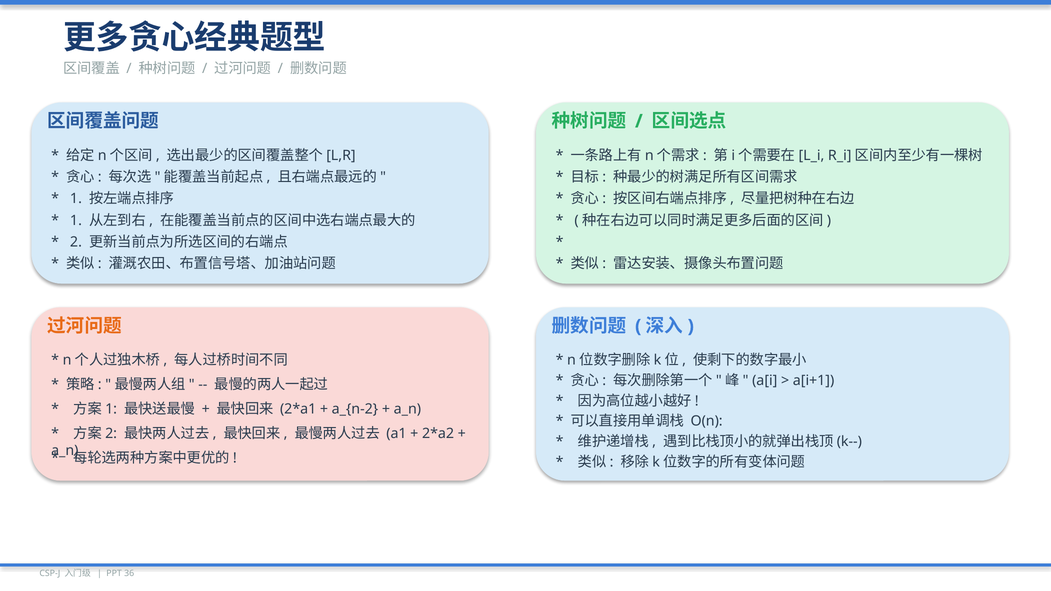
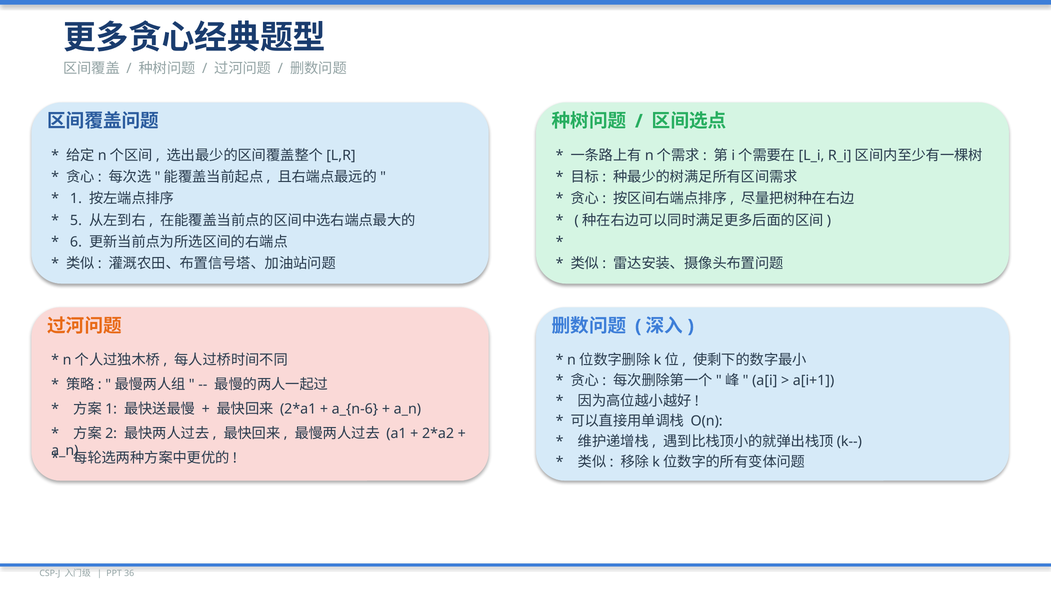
1 at (76, 220): 1 -> 5
2: 2 -> 6
a_{n-2: a_{n-2 -> a_{n-6
